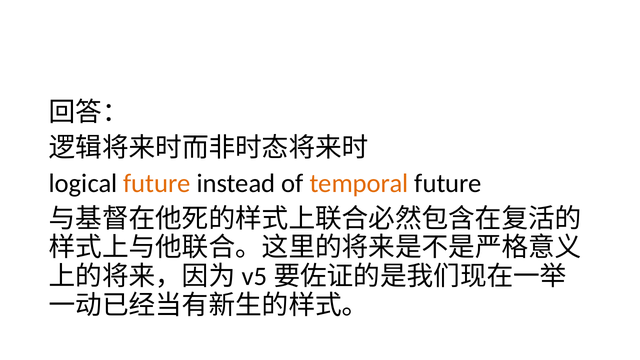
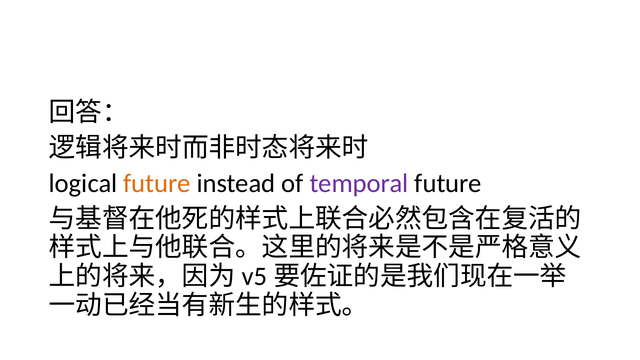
temporal colour: orange -> purple
